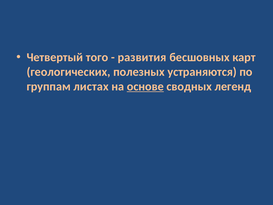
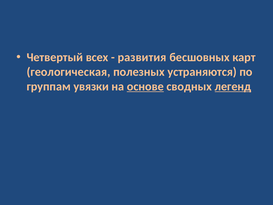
того: того -> всех
геологических: геологических -> геологическая
листах: листах -> увязки
легенд underline: none -> present
